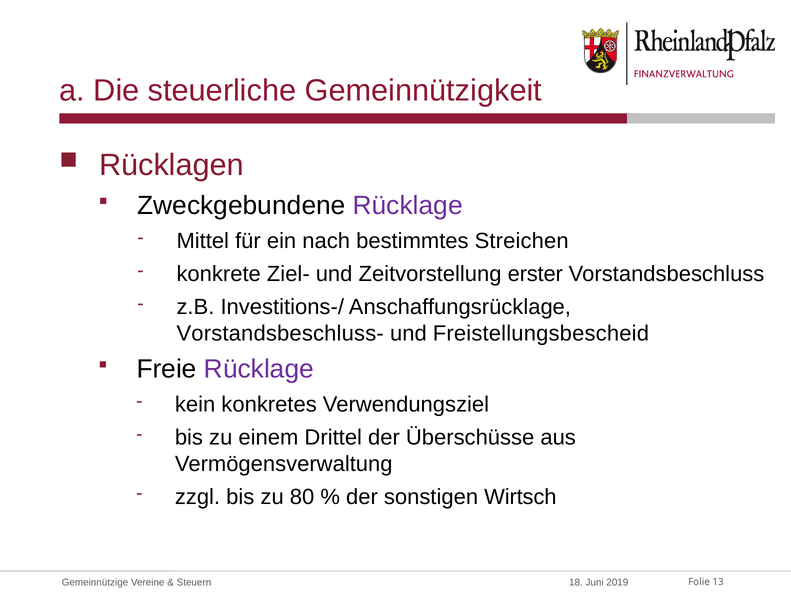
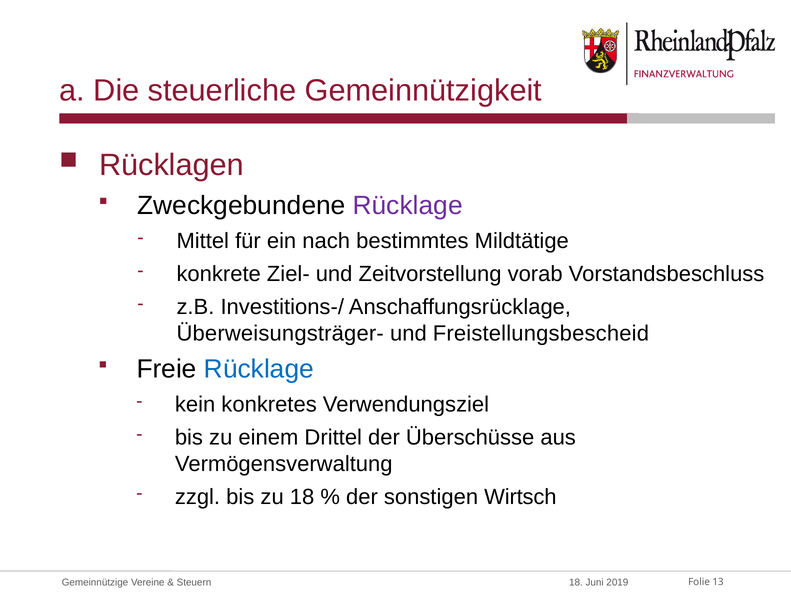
Streichen: Streichen -> Mildtätige
erster: erster -> vorab
Vorstandsbeschluss-: Vorstandsbeschluss- -> Überweisungsträger-
Rücklage at (259, 369) colour: purple -> blue
zu 80: 80 -> 18
